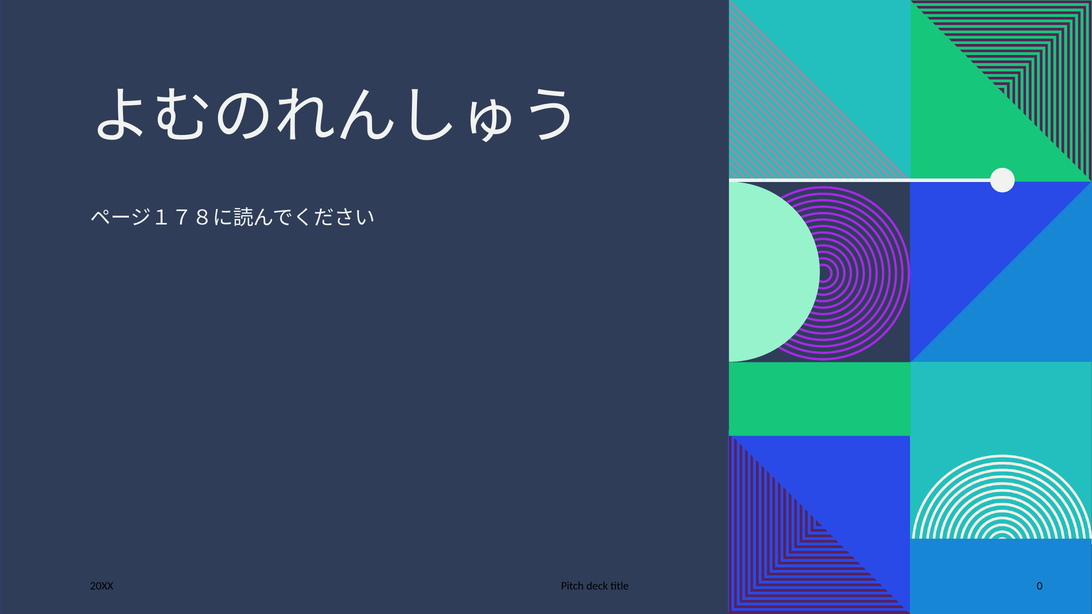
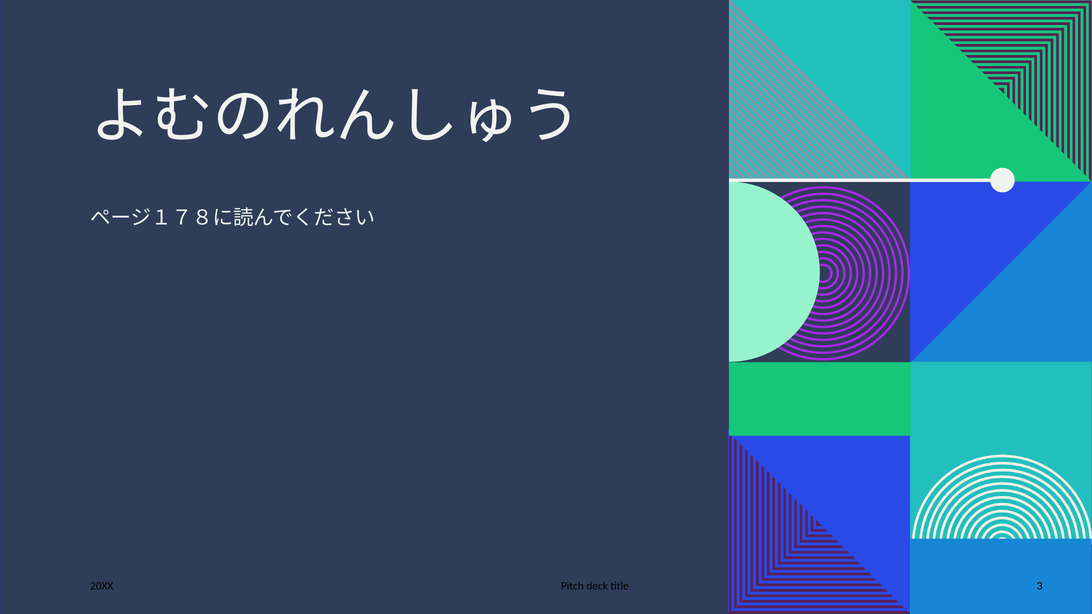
0: 0 -> 3
